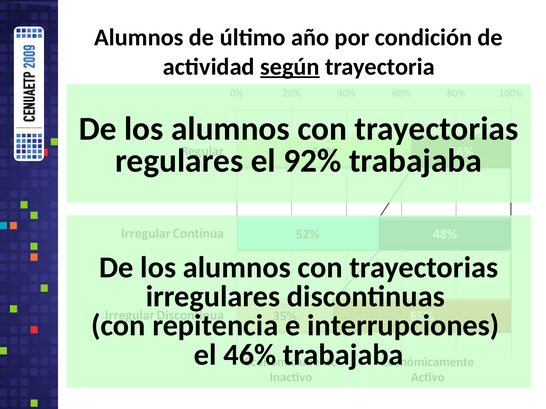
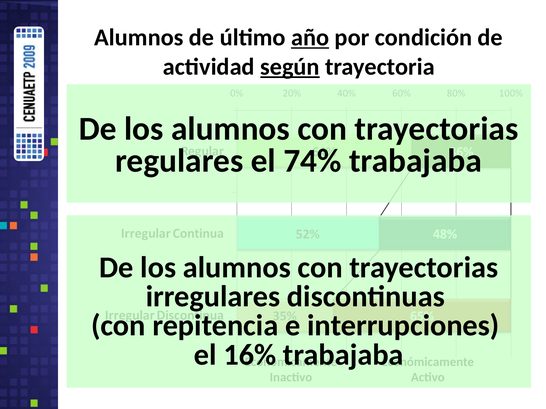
año underline: none -> present
92%: 92% -> 74%
46%: 46% -> 16%
